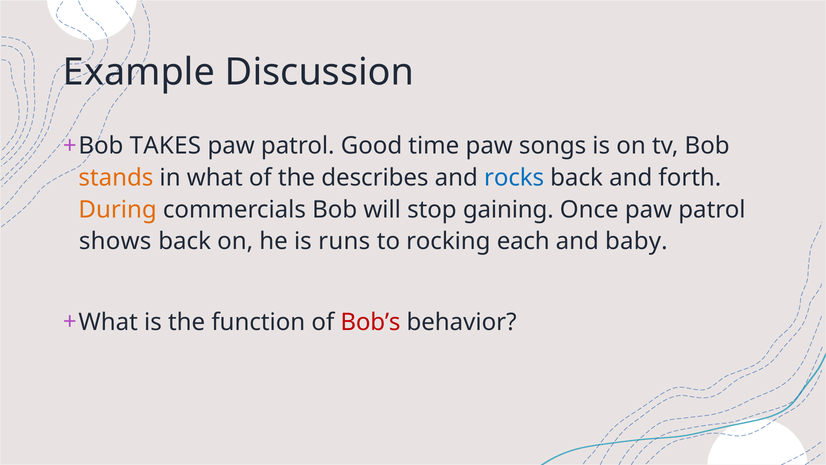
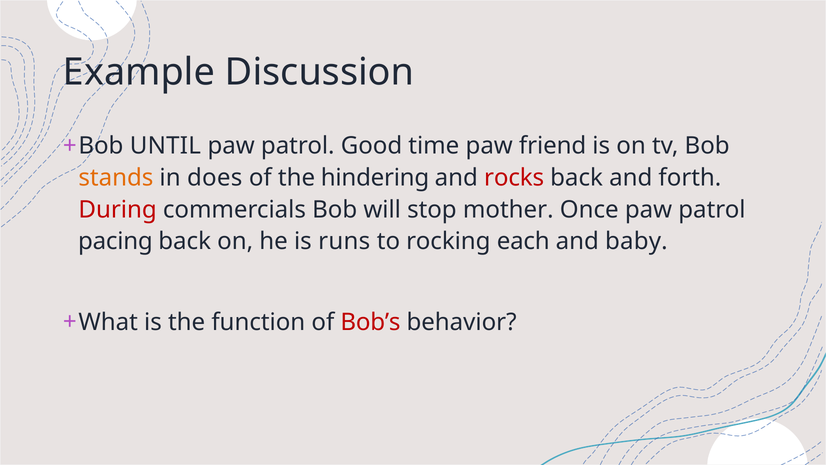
TAKES: TAKES -> UNTIL
songs: songs -> friend
what: what -> does
describes: describes -> hindering
rocks colour: blue -> red
During colour: orange -> red
gaining: gaining -> mother
shows: shows -> pacing
